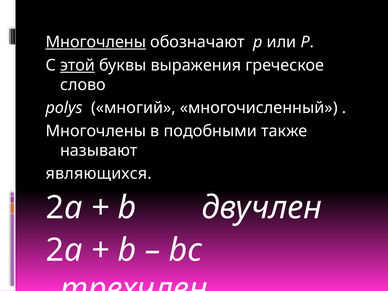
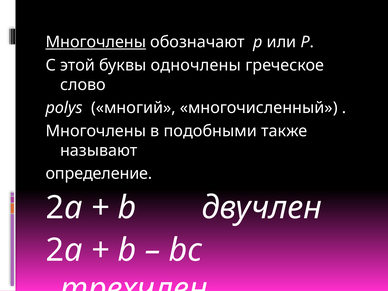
этой underline: present -> none
выражения: выражения -> одночлены
являющихся: являющихся -> определение
